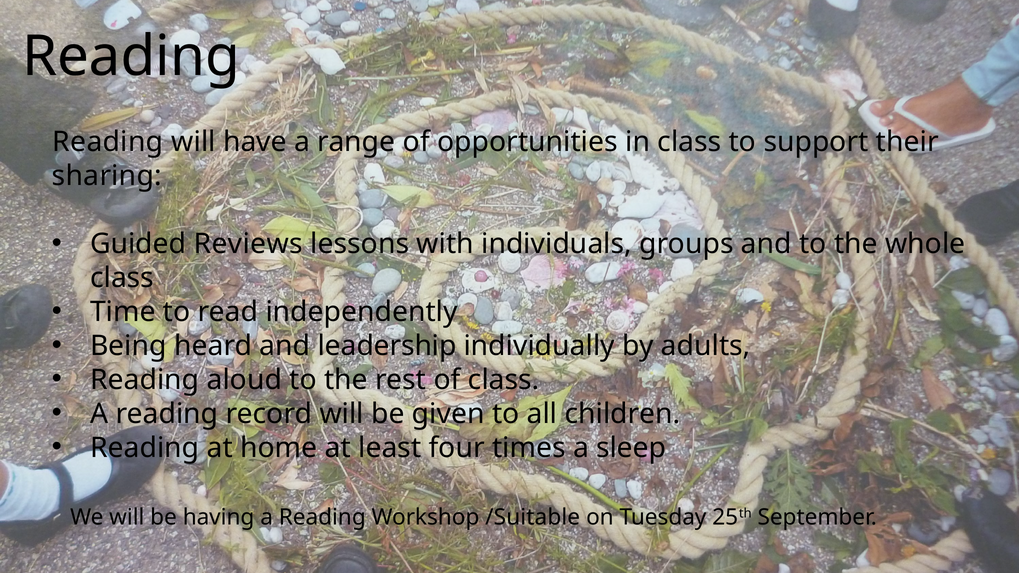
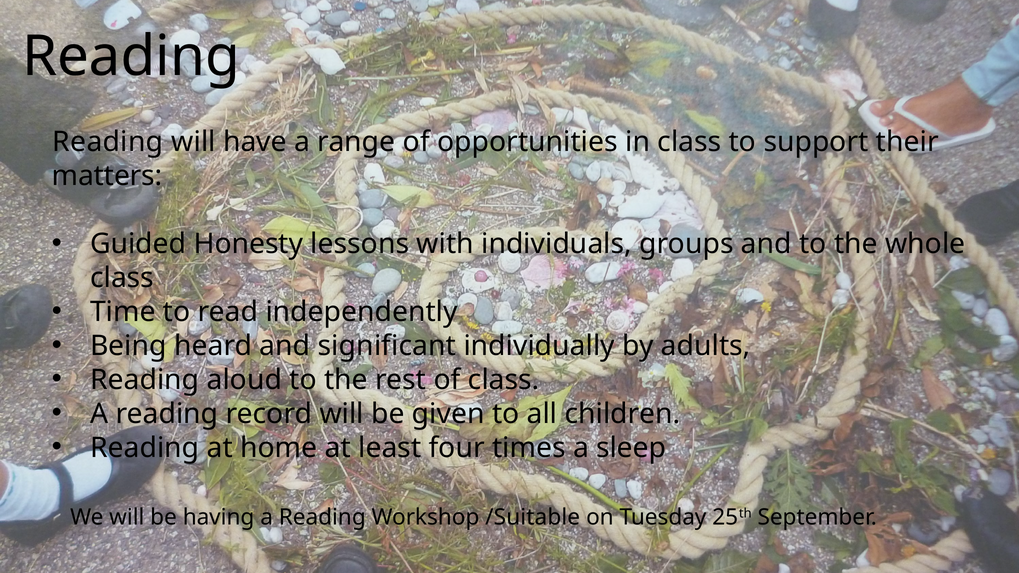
sharing: sharing -> matters
Reviews: Reviews -> Honesty
leadership: leadership -> significant
